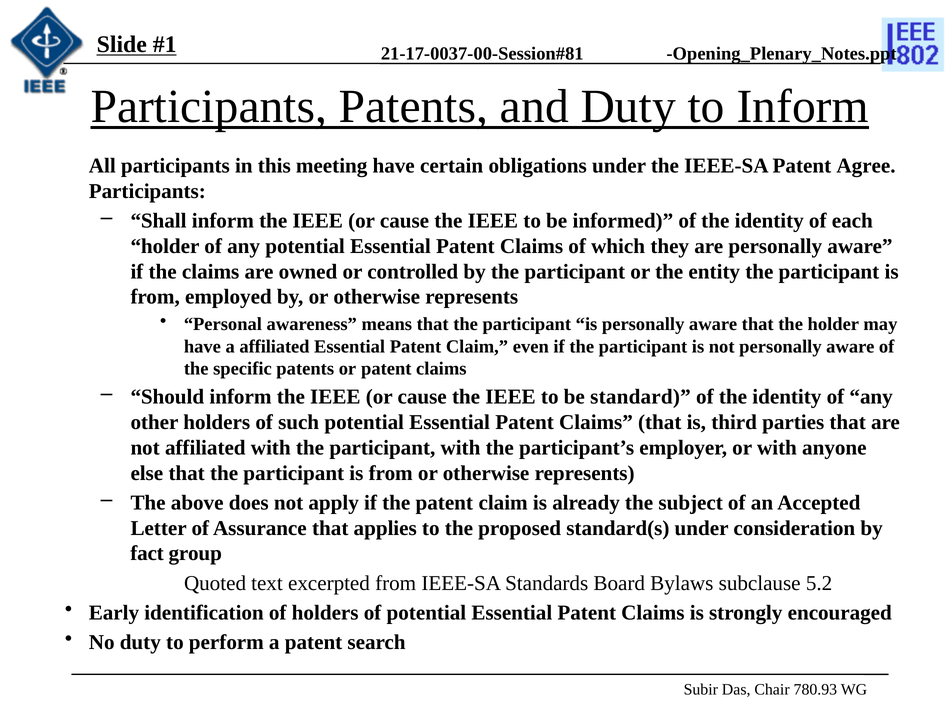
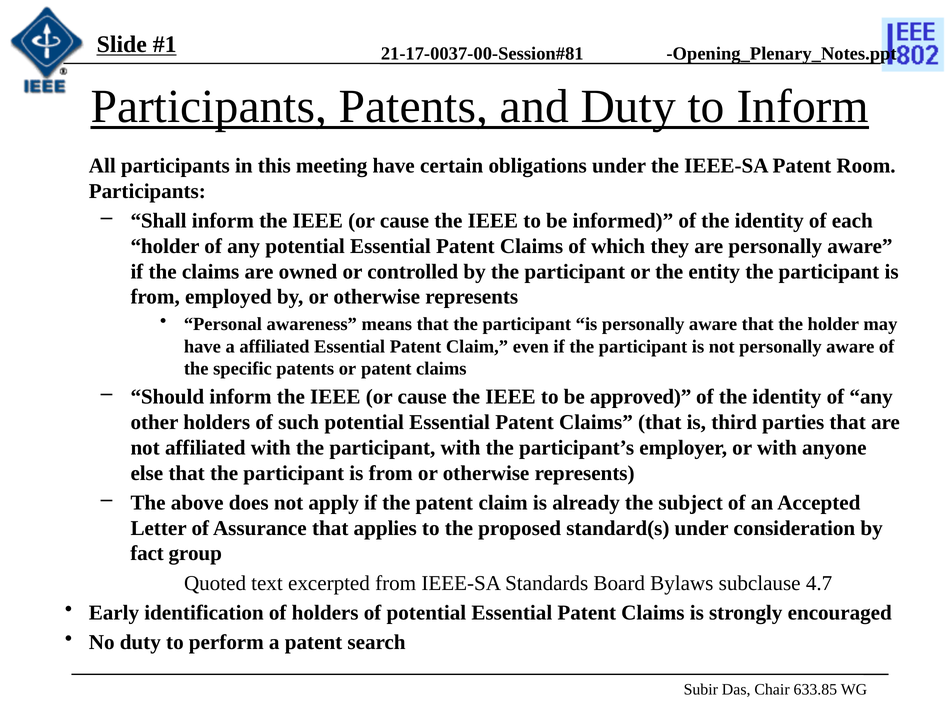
Agree: Agree -> Room
standard: standard -> approved
5.2: 5.2 -> 4.7
780.93: 780.93 -> 633.85
